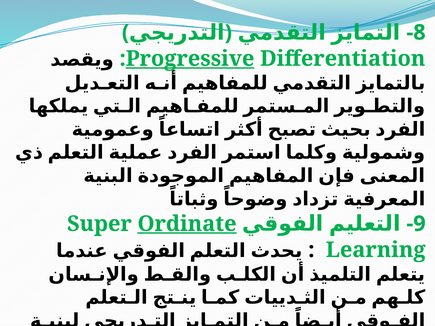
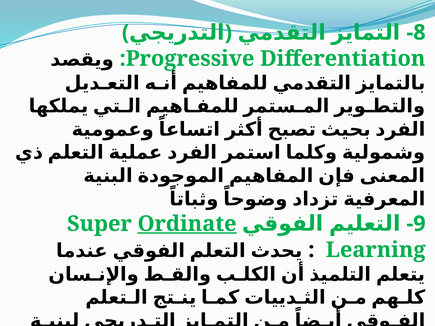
Progressive underline: present -> none
